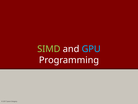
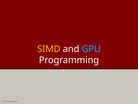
SIMD colour: light green -> yellow
